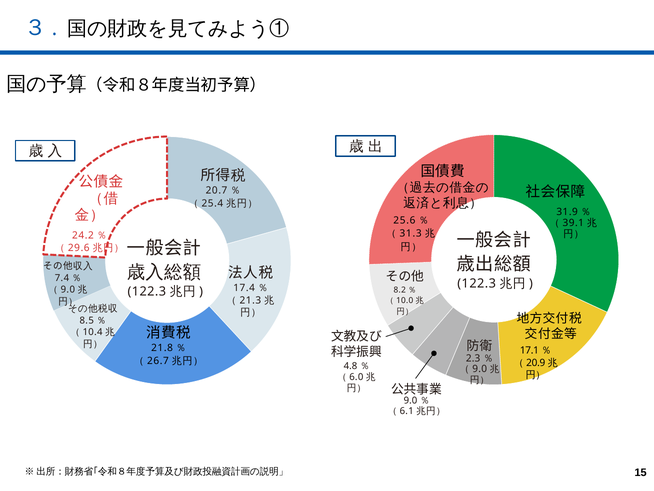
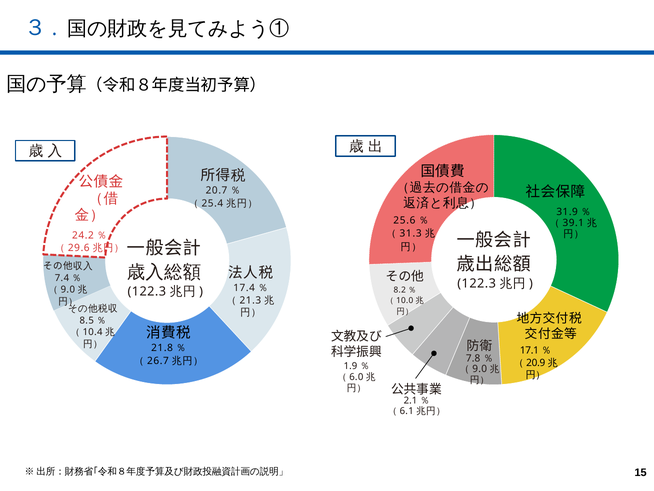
2.3: 2.3 -> 7.8
4.8: 4.8 -> 1.9
9.0 at (410, 400): 9.0 -> 2.1
